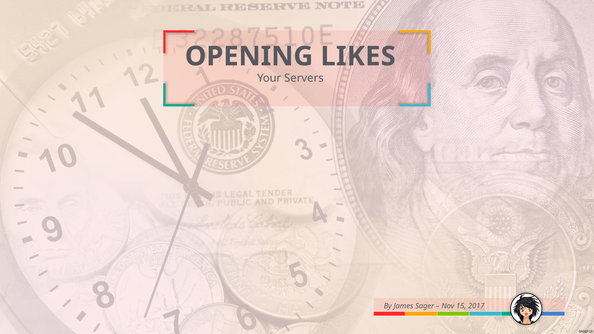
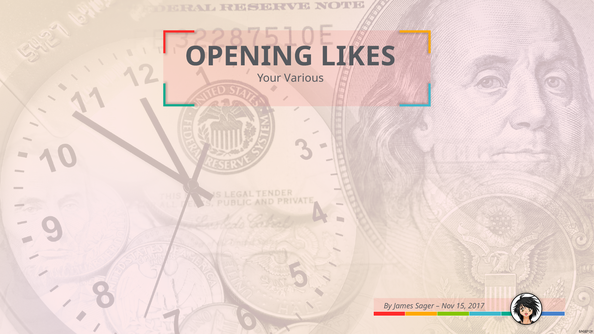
Servers: Servers -> Various
